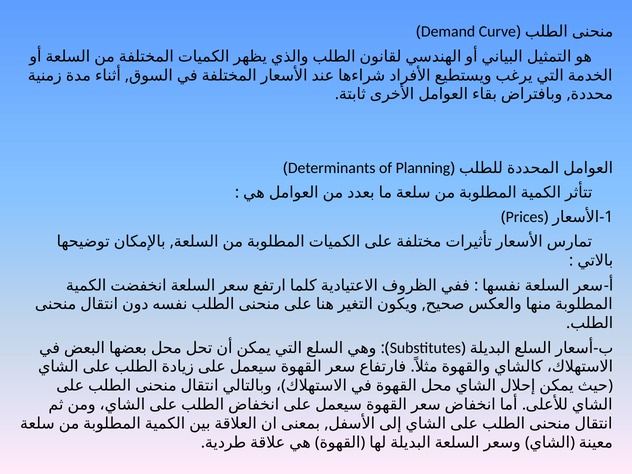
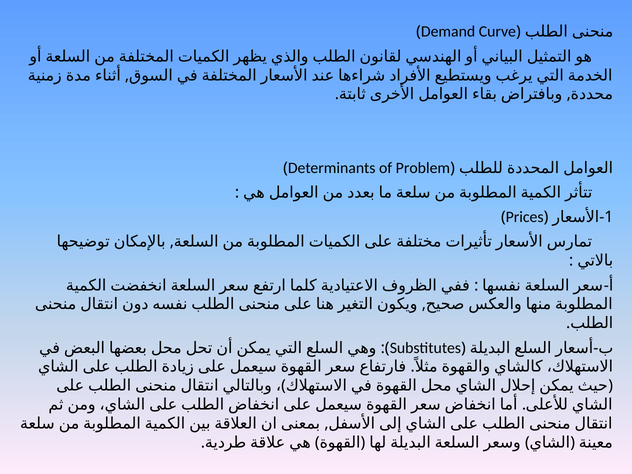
Planning: Planning -> Problem
